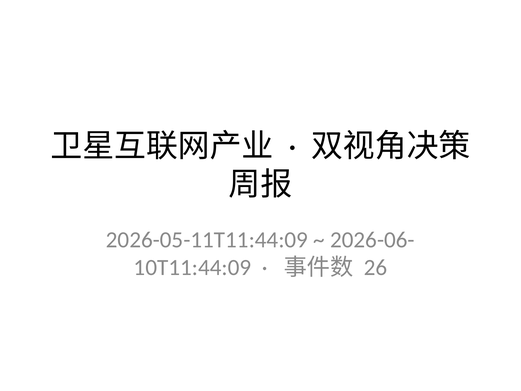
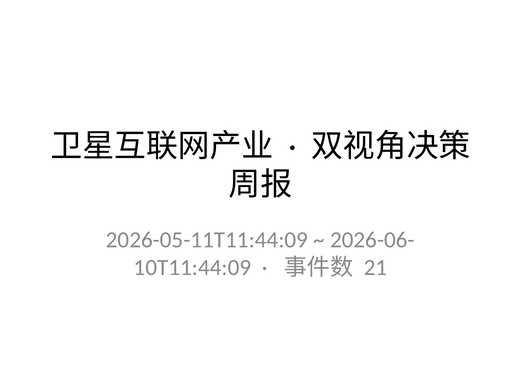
26: 26 -> 21
